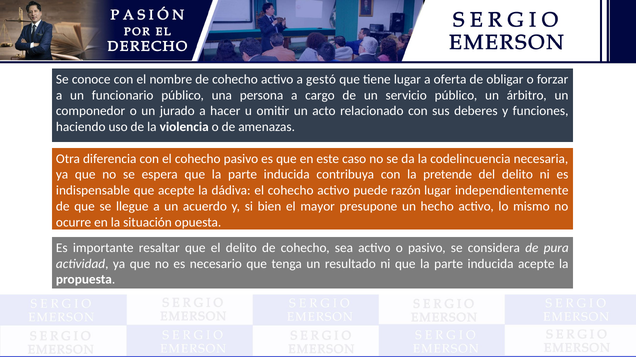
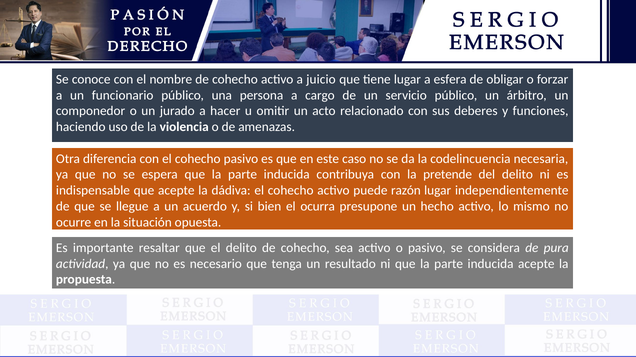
gestó: gestó -> juicio
oferta: oferta -> esfera
mayor: mayor -> ocurra
